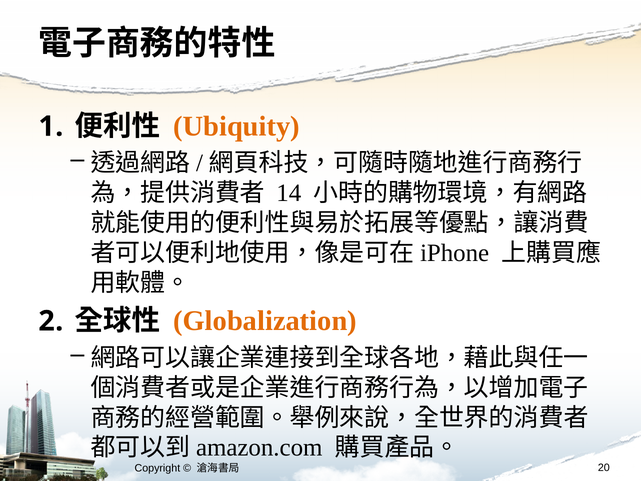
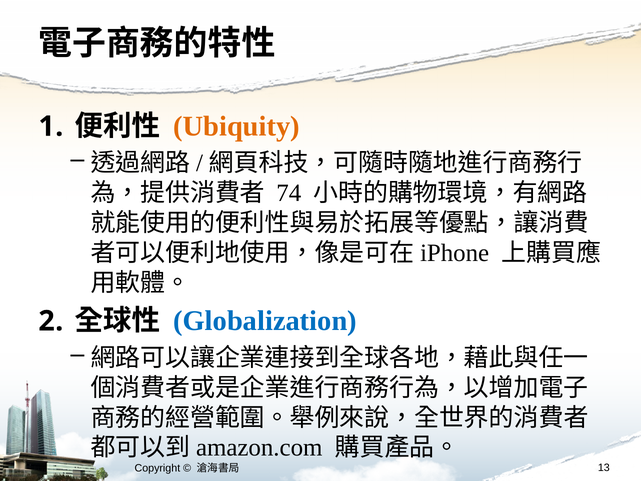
14: 14 -> 74
Globalization colour: orange -> blue
20: 20 -> 13
